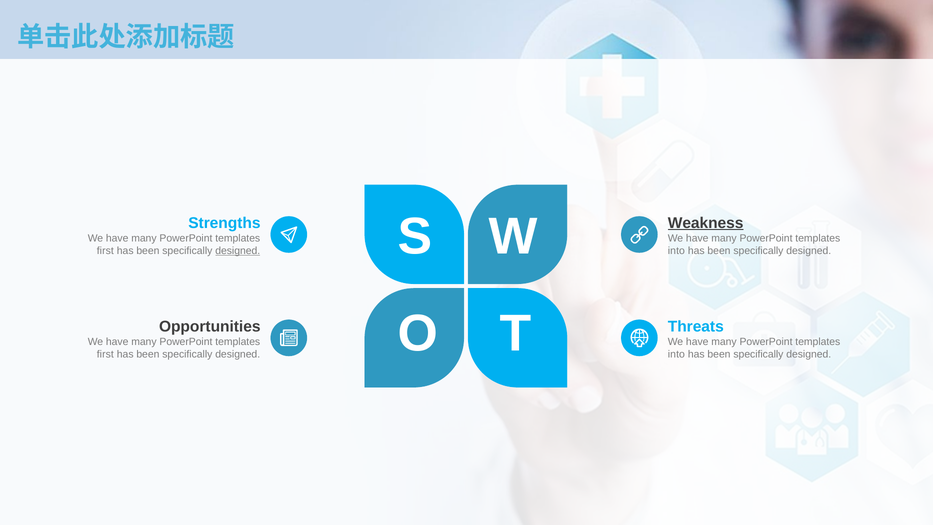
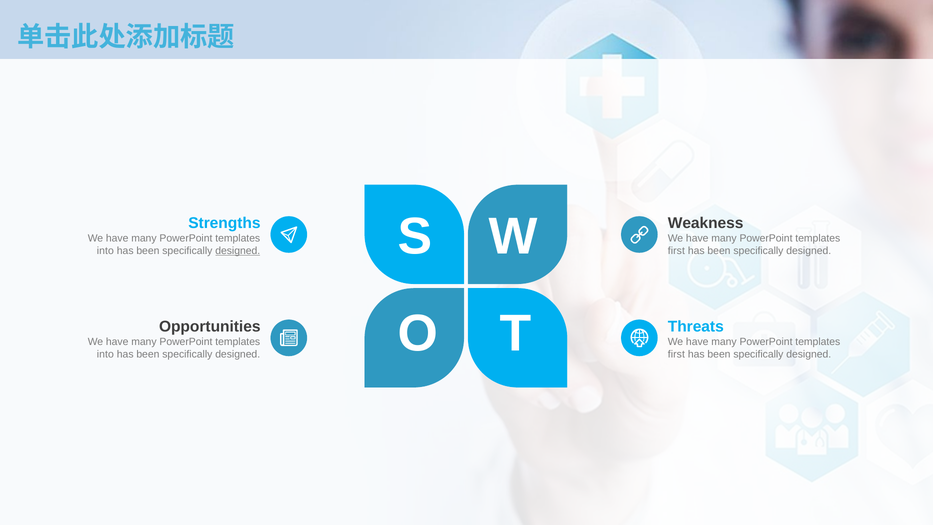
Weakness underline: present -> none
first at (105, 251): first -> into
into at (676, 251): into -> first
first at (105, 354): first -> into
into at (676, 354): into -> first
